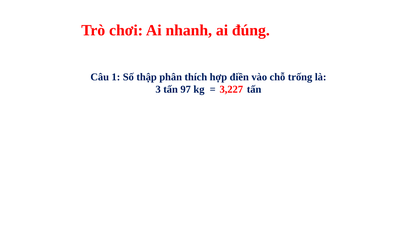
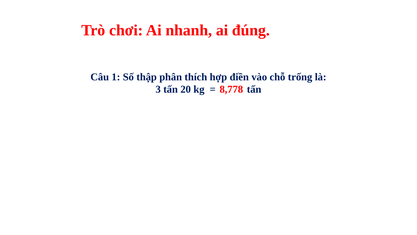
3,227: 3,227 -> 8,778
97: 97 -> 20
